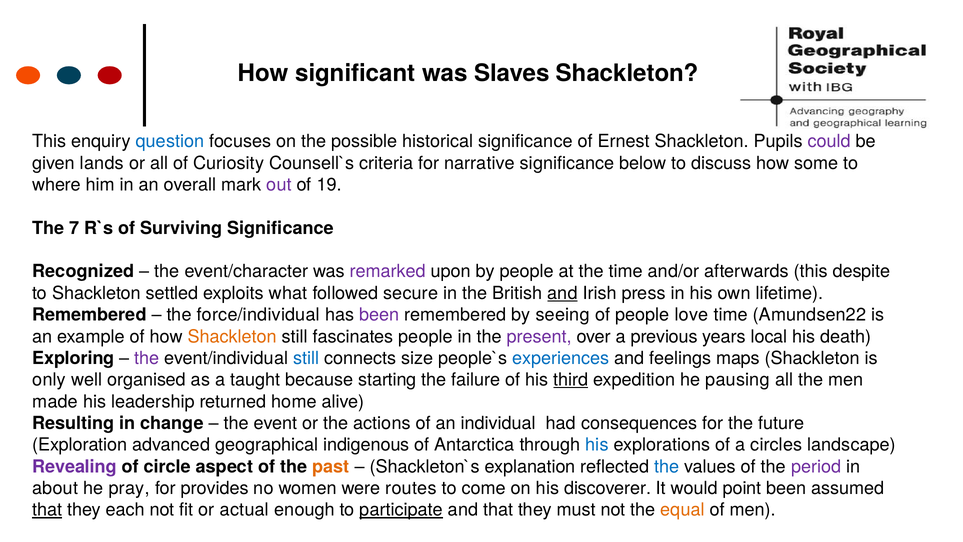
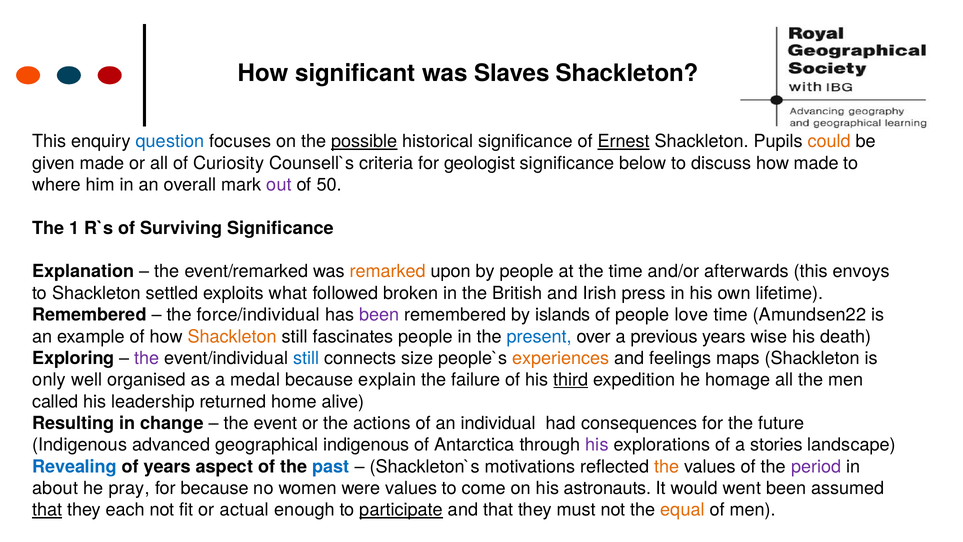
possible underline: none -> present
Ernest underline: none -> present
could colour: purple -> orange
given lands: lands -> made
narrative: narrative -> geologist
how some: some -> made
19: 19 -> 50
7: 7 -> 1
Recognized: Recognized -> Explanation
event/character: event/character -> event/remarked
remarked colour: purple -> orange
despite: despite -> envoys
secure: secure -> broken
and at (563, 293) underline: present -> none
seeing: seeing -> islands
present colour: purple -> blue
local: local -> wise
experiences colour: blue -> orange
taught: taught -> medal
starting: starting -> explain
pausing: pausing -> homage
made: made -> called
Exploration at (80, 445): Exploration -> Indigenous
his at (597, 445) colour: blue -> purple
circles: circles -> stories
Revealing colour: purple -> blue
of circle: circle -> years
past colour: orange -> blue
explanation: explanation -> motivations
the at (667, 466) colour: blue -> orange
for provides: provides -> because
were routes: routes -> values
discoverer: discoverer -> astronauts
point: point -> went
